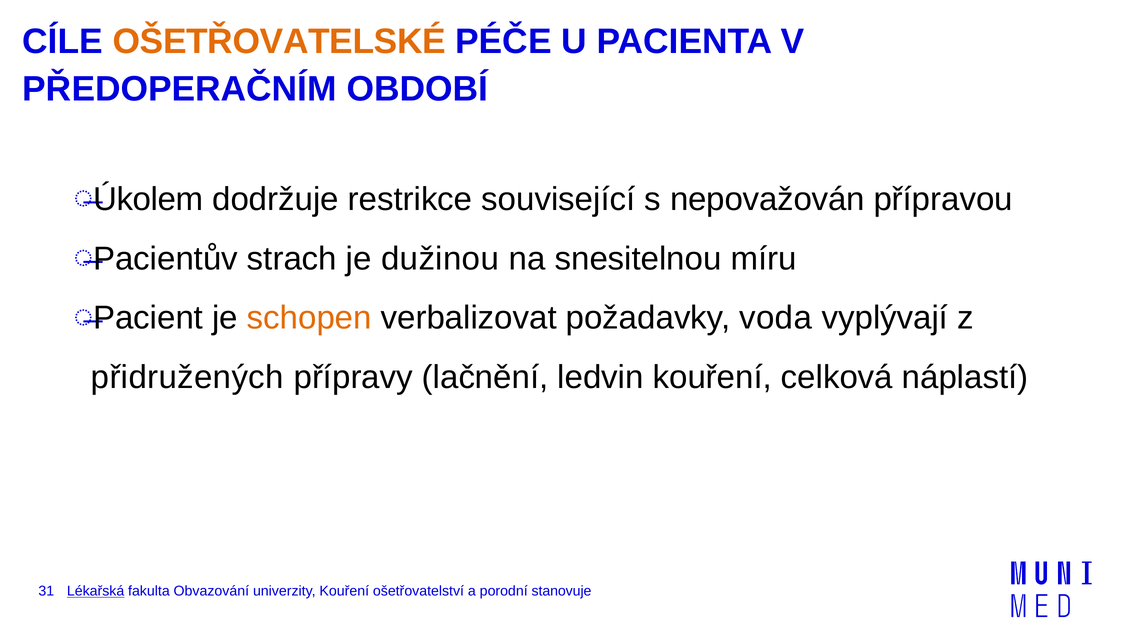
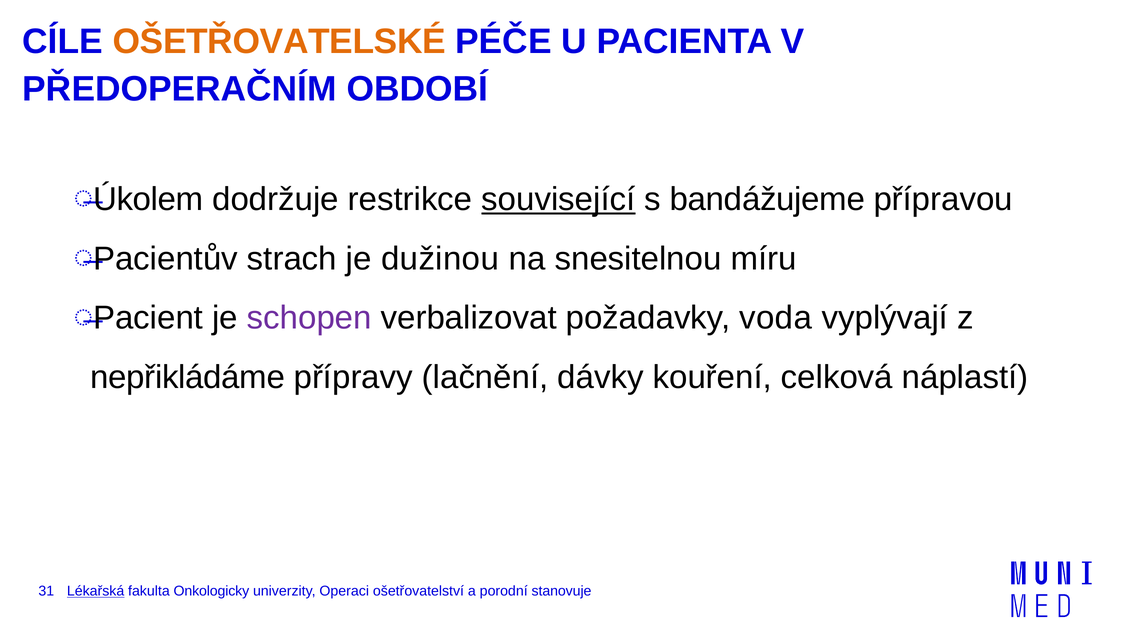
související underline: none -> present
nepovažován: nepovažován -> bandážujeme
schopen colour: orange -> purple
přidružených: přidružených -> nepřikládáme
ledvin: ledvin -> dávky
Obvazování: Obvazování -> Onkologicky
univerzity Kouření: Kouření -> Operaci
